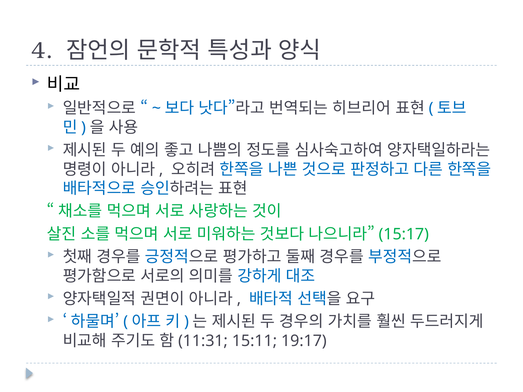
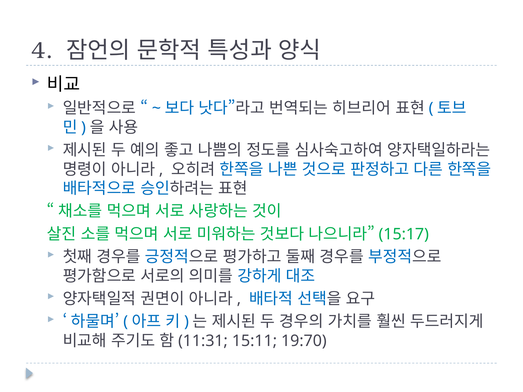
19:17: 19:17 -> 19:70
